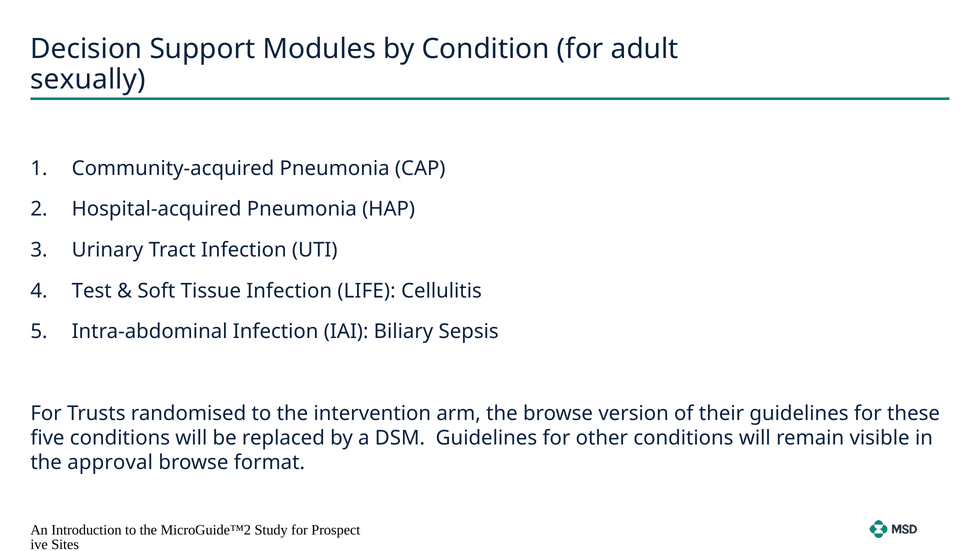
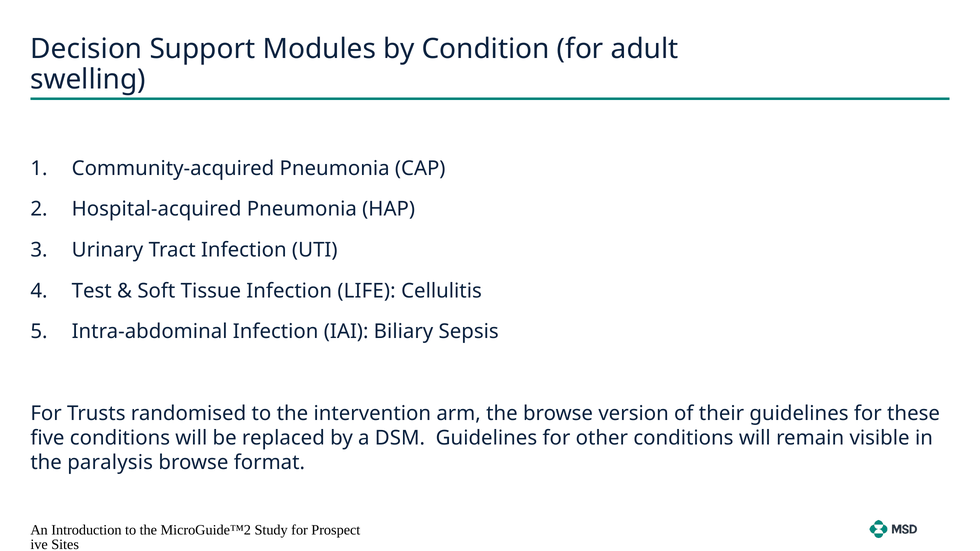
sexually: sexually -> swelling
approval: approval -> paralysis
